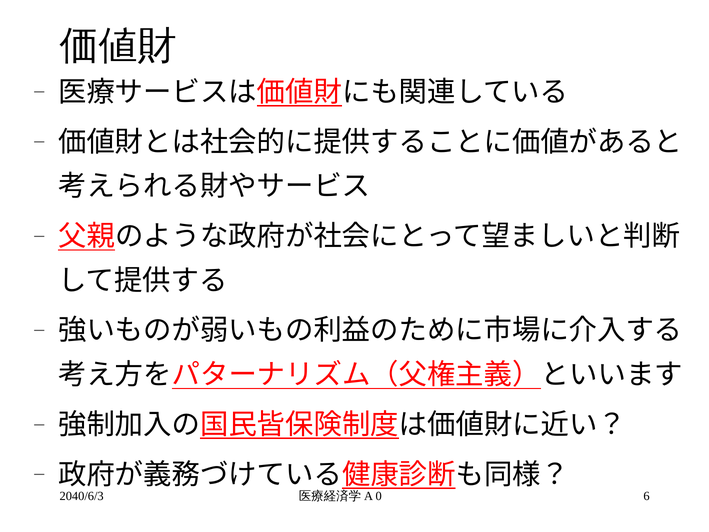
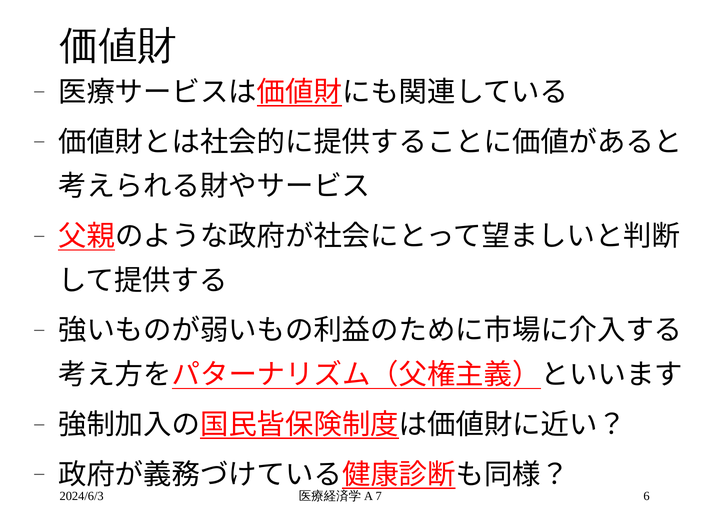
2040/6/3: 2040/6/3 -> 2024/6/3
0: 0 -> 7
